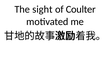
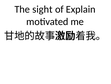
Coulter: Coulter -> Explain
